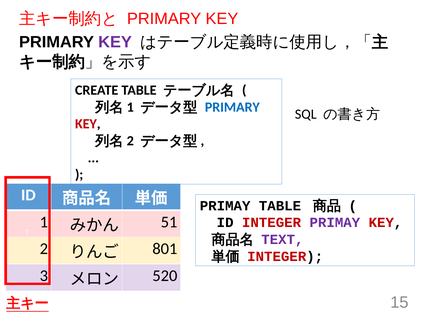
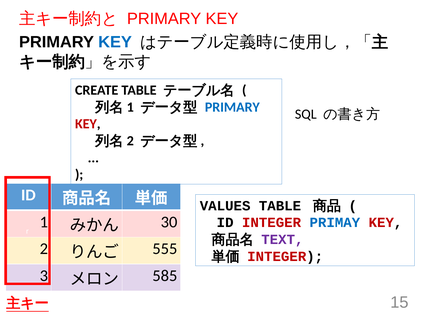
KEY at (115, 42) colour: purple -> blue
PRIMAY at (225, 206): PRIMAY -> VALUES
51: 51 -> 30
PRIMAY at (335, 223) colour: purple -> blue
801: 801 -> 555
520: 520 -> 585
